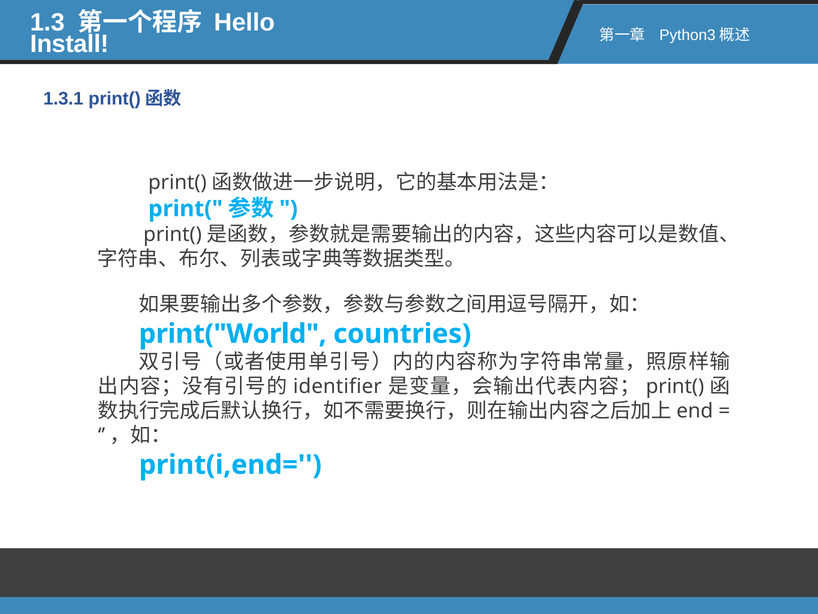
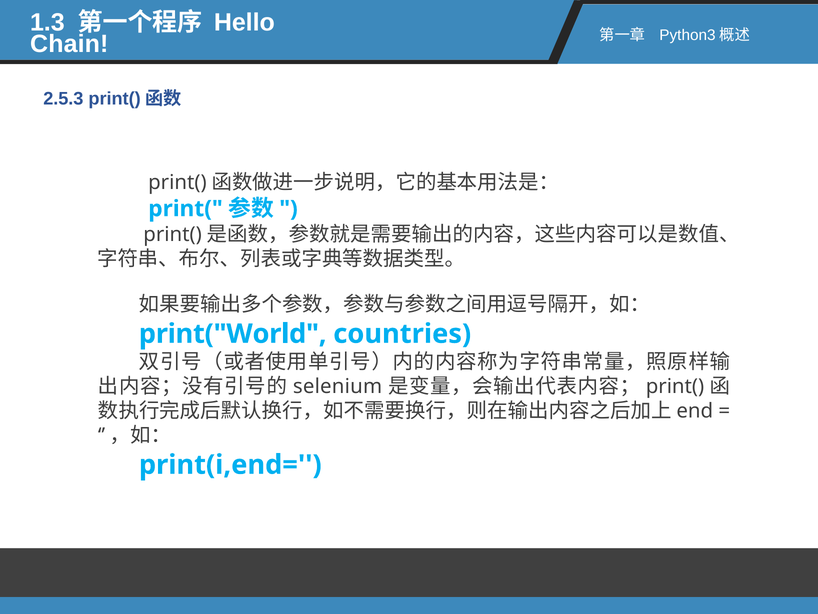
Install: Install -> Chain
1.3.1: 1.3.1 -> 2.5.3
identifier: identifier -> selenium
